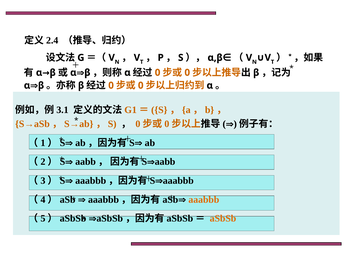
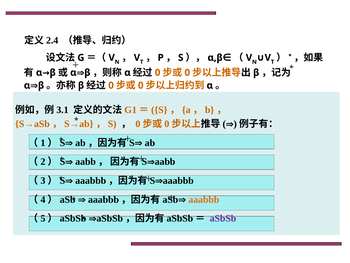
aSbSb colour: orange -> purple
